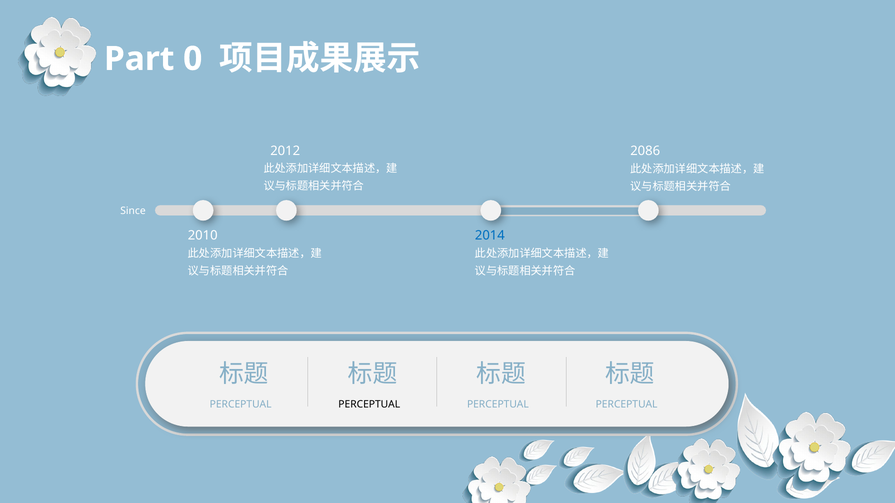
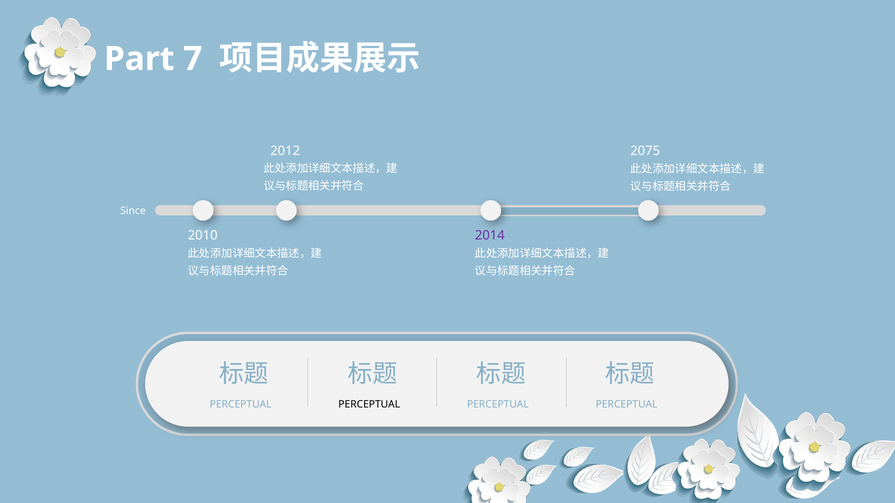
0: 0 -> 7
2086: 2086 -> 2075
2014 colour: blue -> purple
